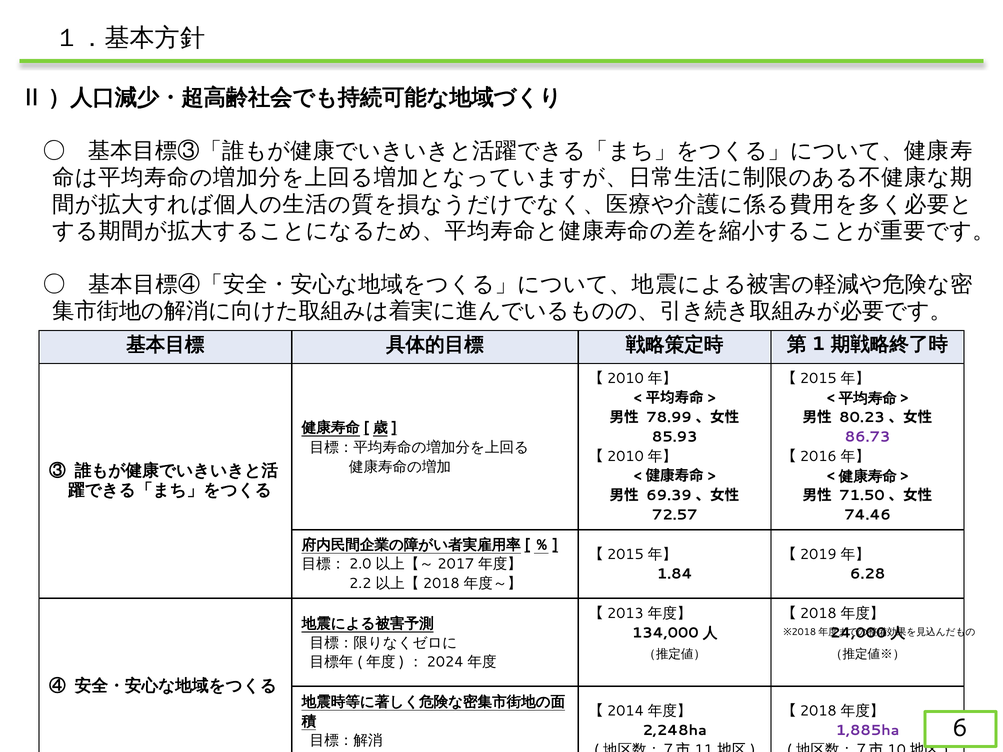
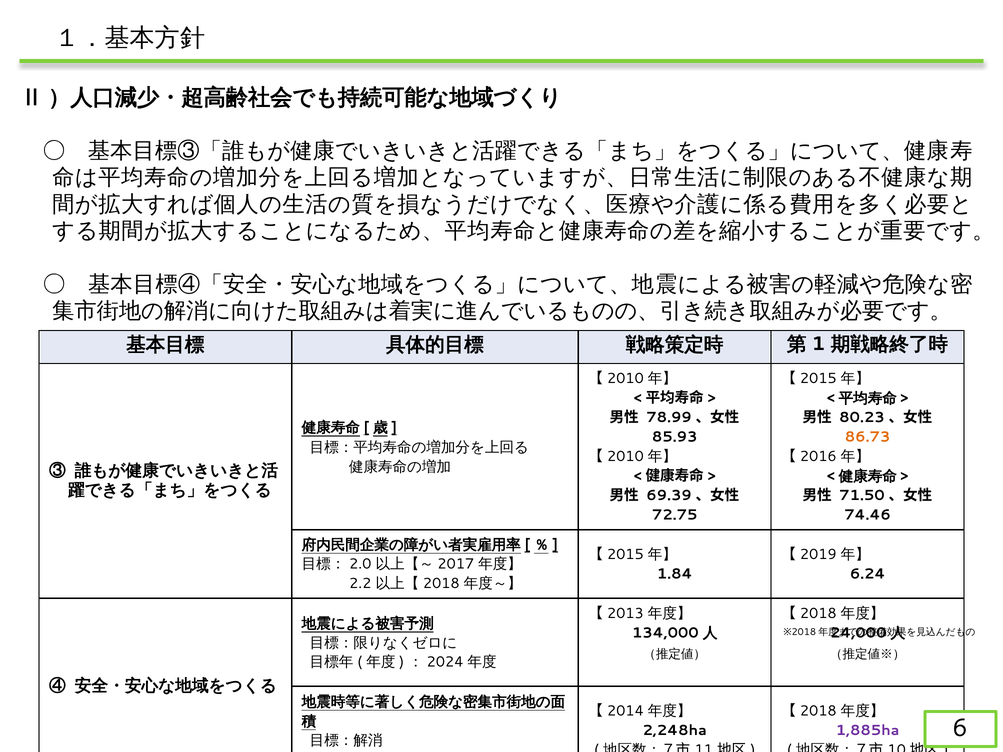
86.73 colour: purple -> orange
72.57: 72.57 -> 72.75
6.28: 6.28 -> 6.24
